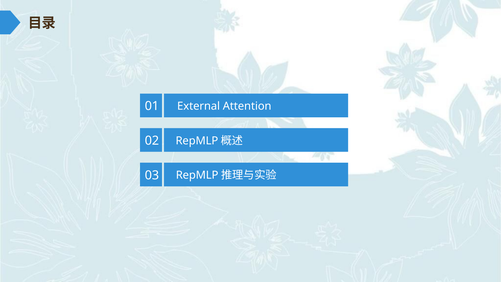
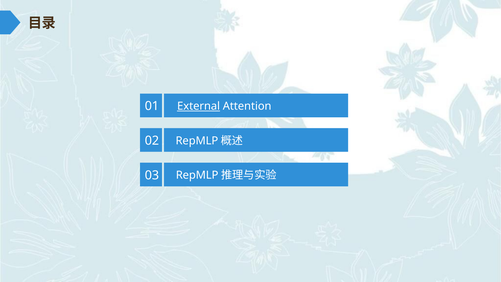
External underline: none -> present
